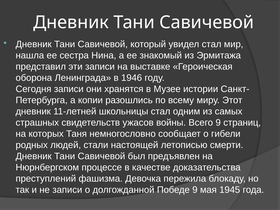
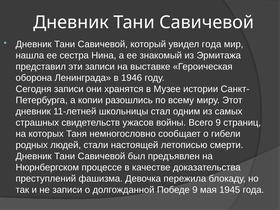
увидел стал: стал -> года
